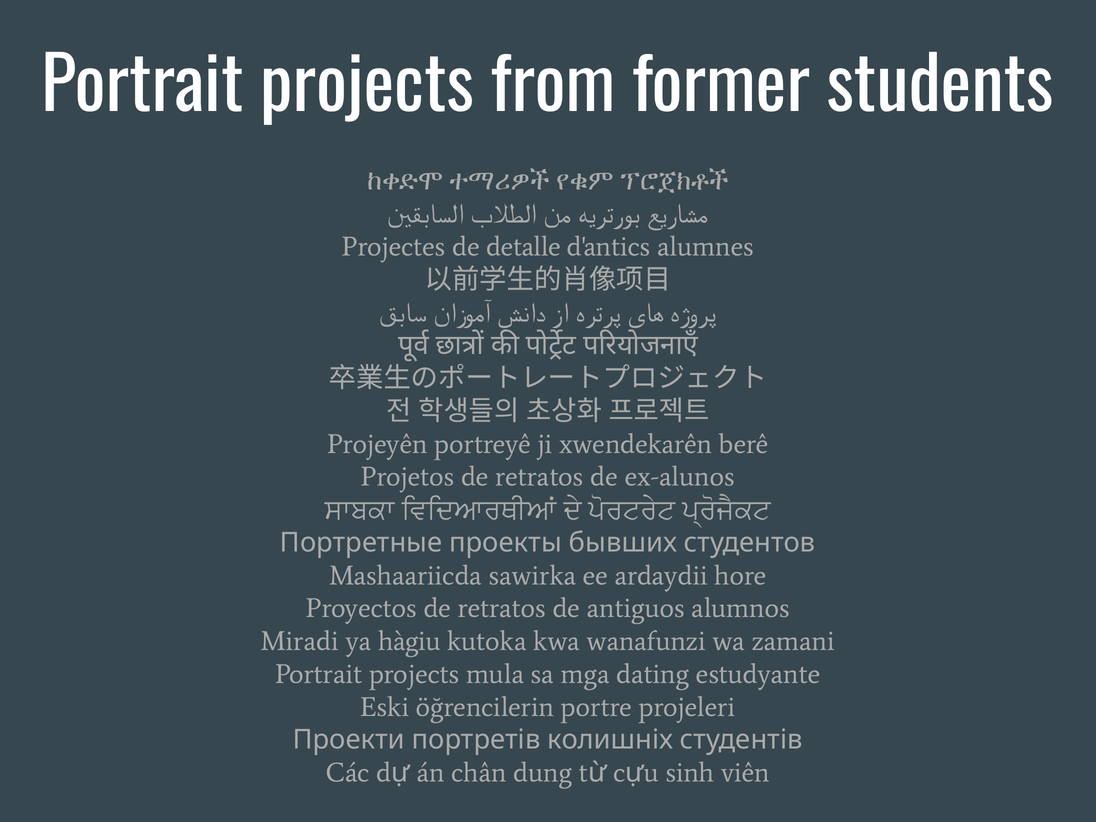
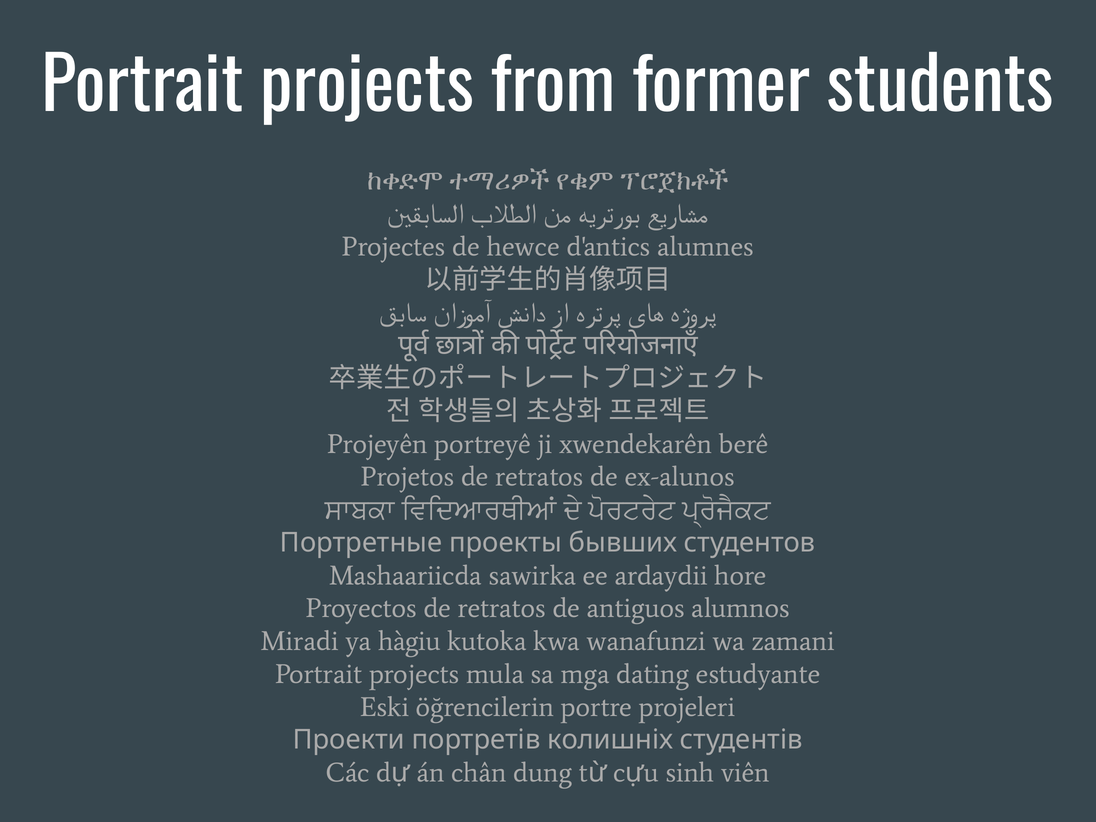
detalle: detalle -> hewce
